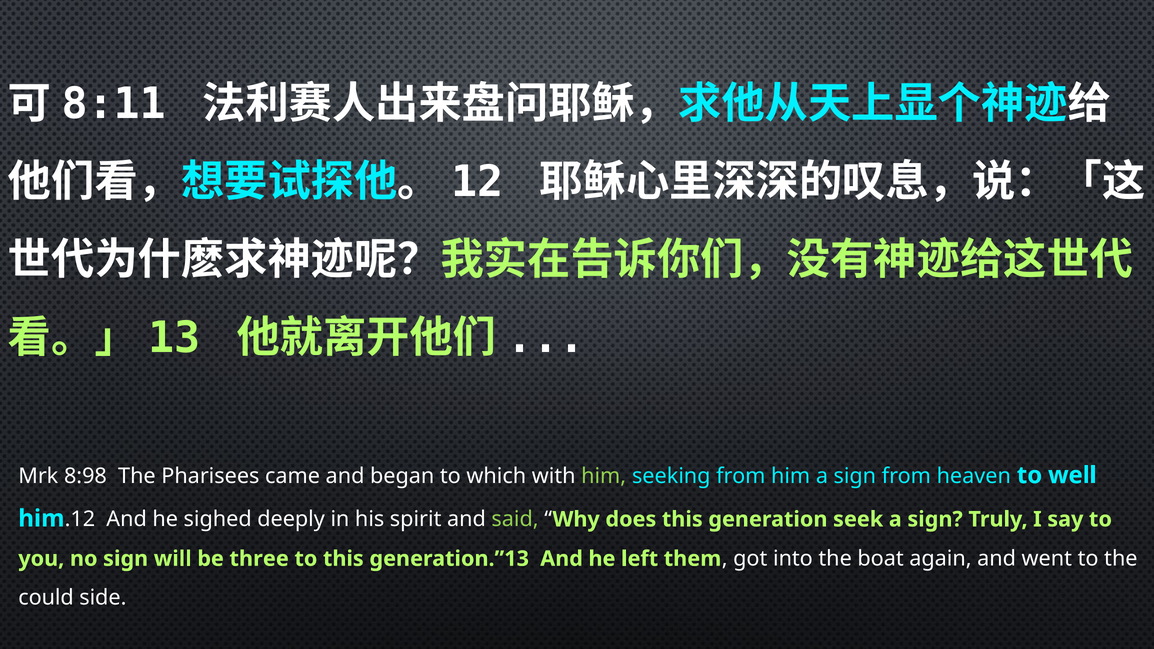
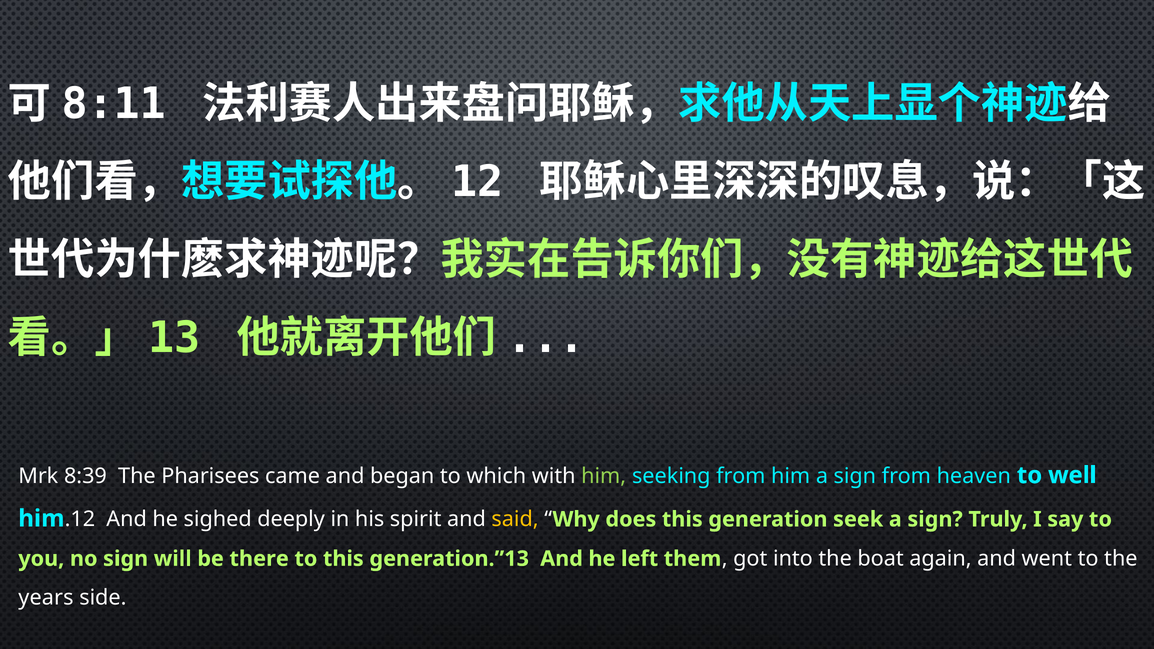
8:98: 8:98 -> 8:39
said colour: light green -> yellow
three: three -> there
could: could -> years
